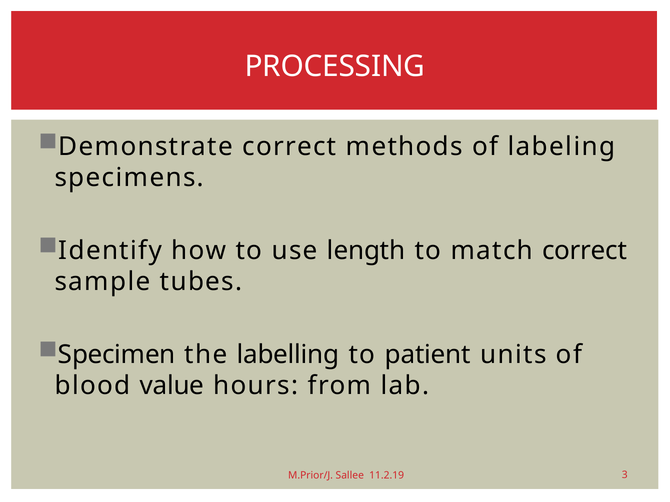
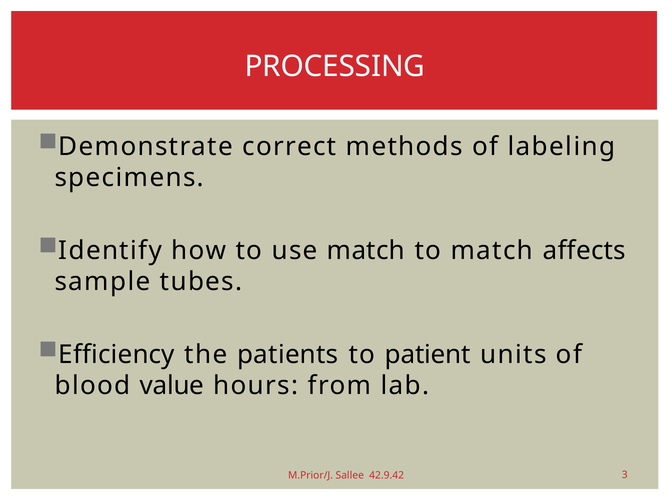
use length: length -> match
match correct: correct -> affects
Specimen: Specimen -> Efficiency
labelling: labelling -> patients
11.2.19: 11.2.19 -> 42.9.42
